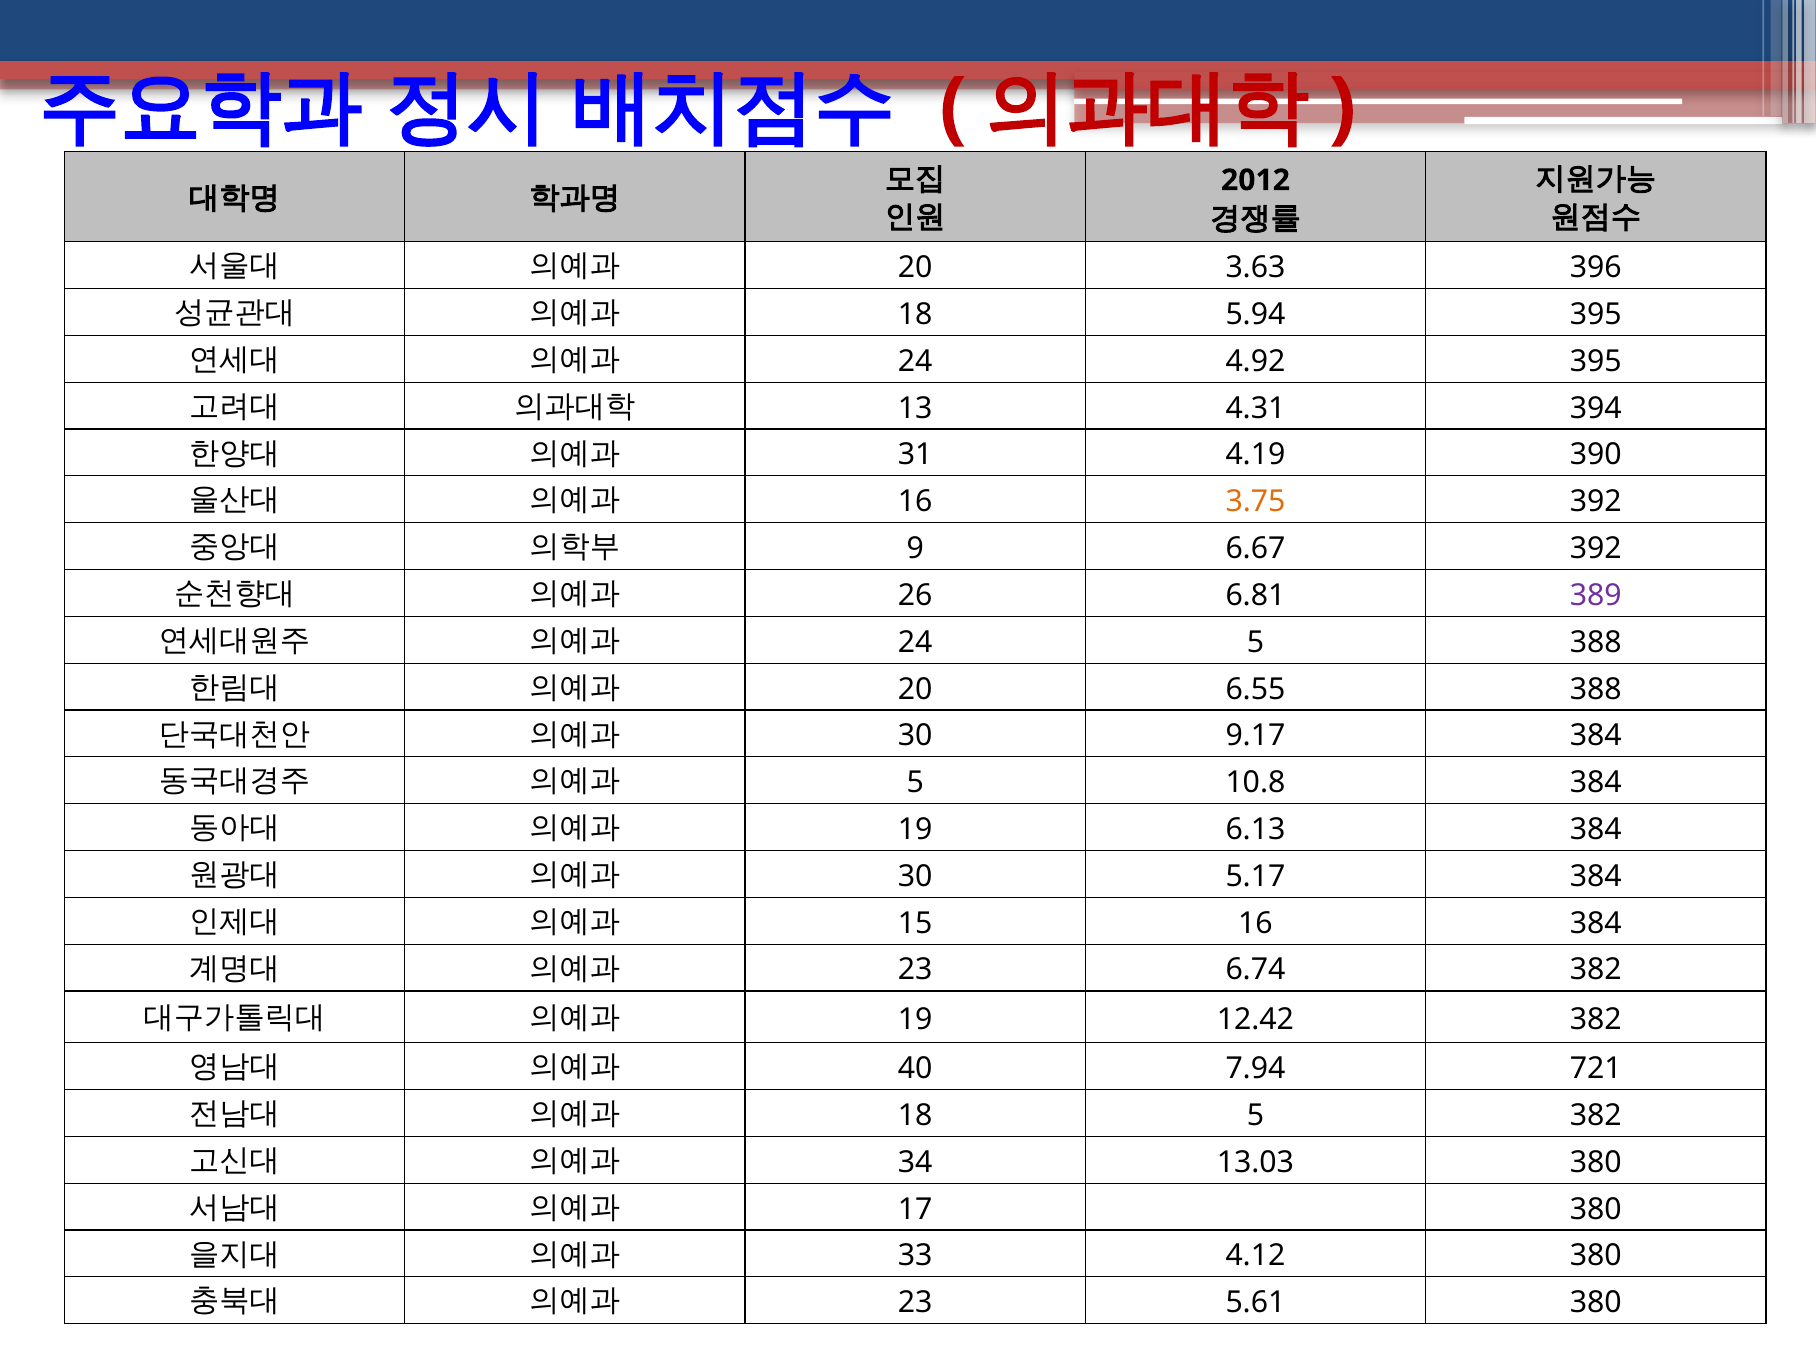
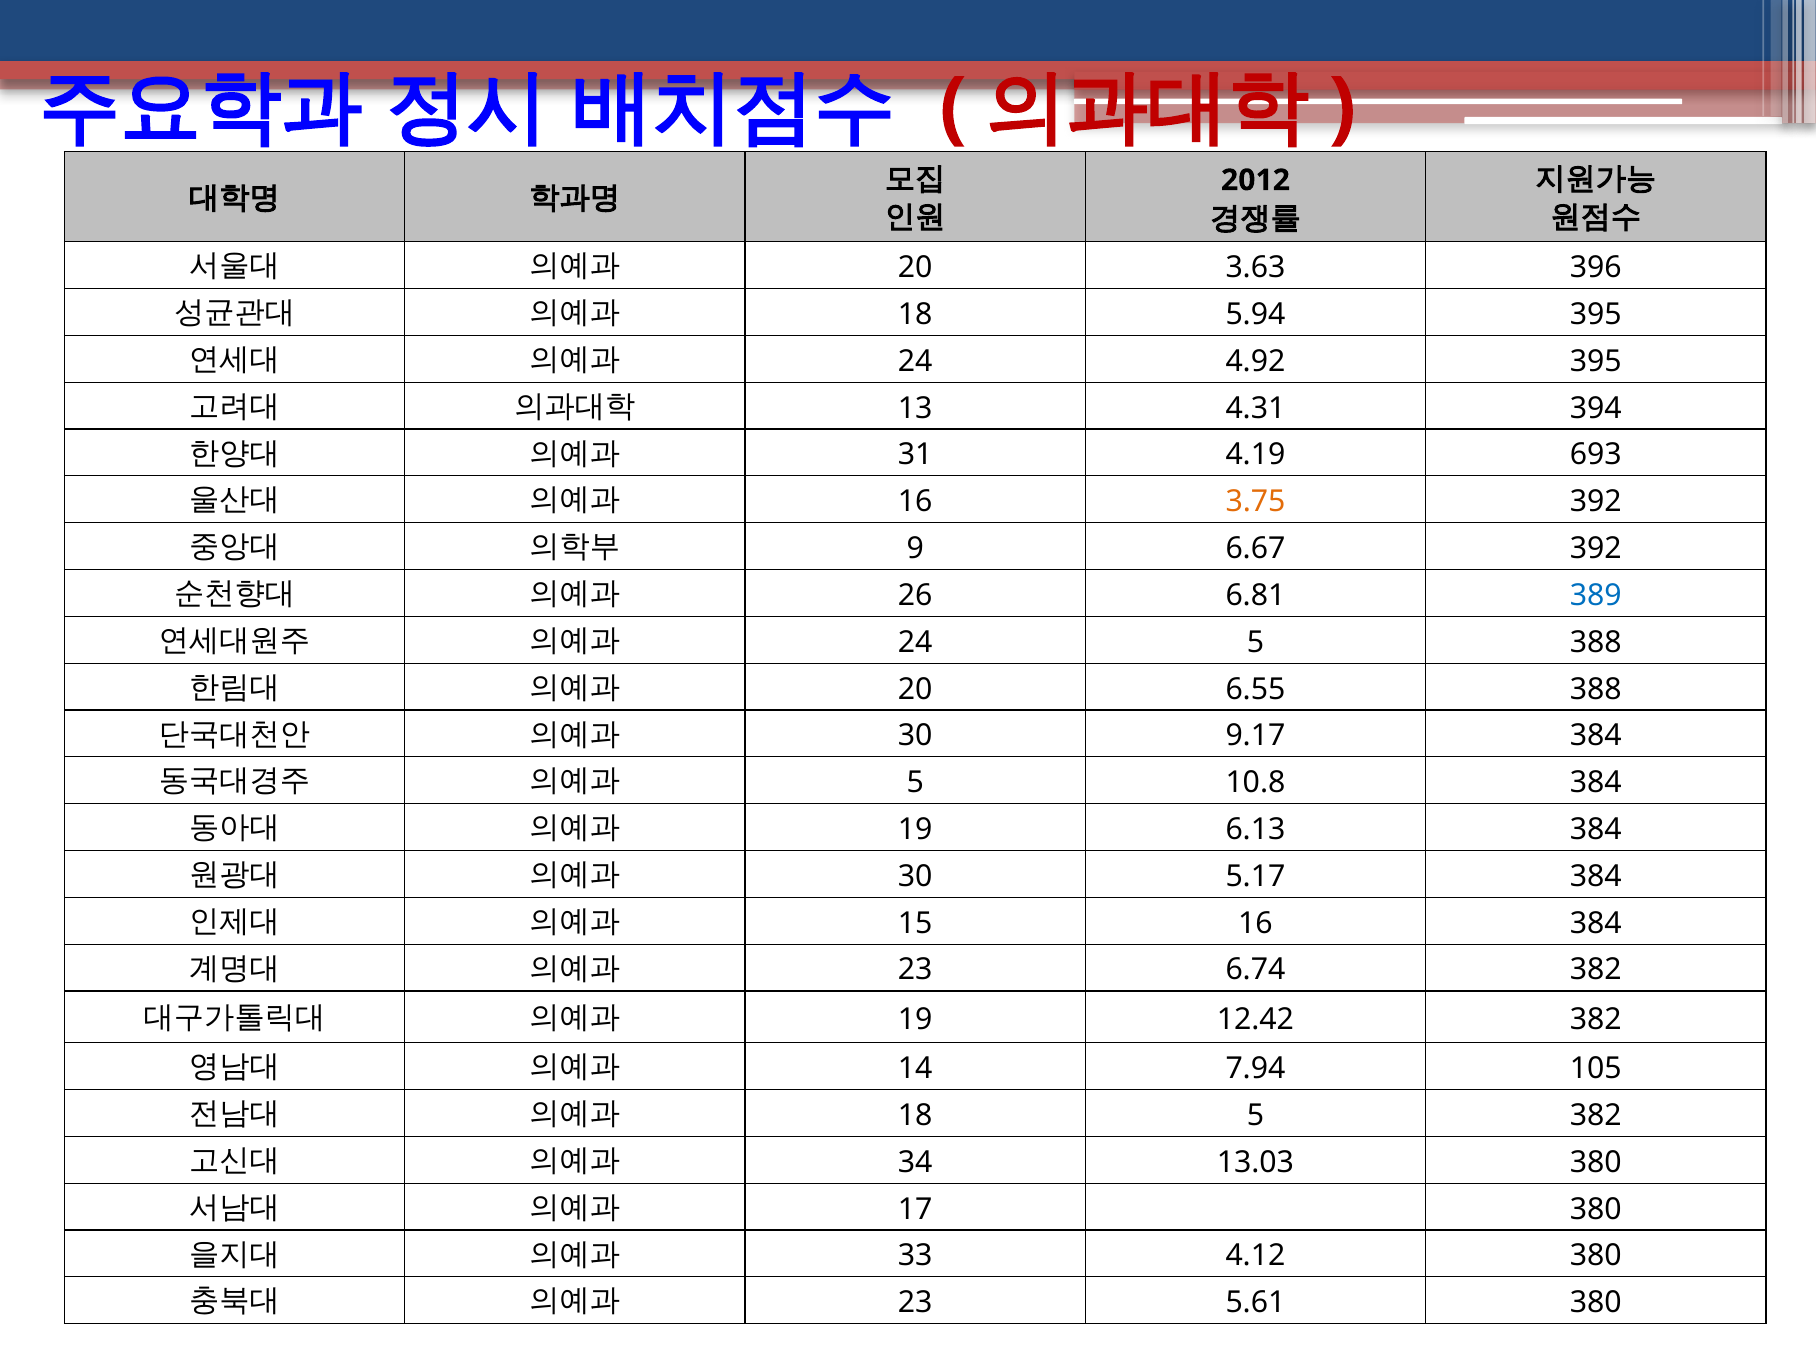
390: 390 -> 693
389 colour: purple -> blue
40: 40 -> 14
721: 721 -> 105
